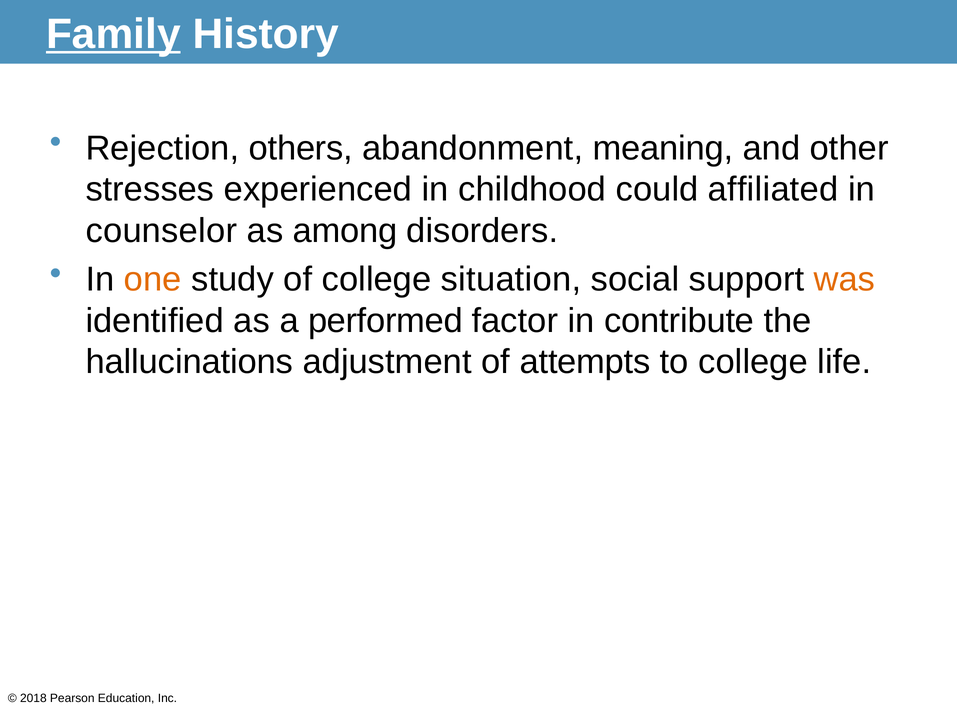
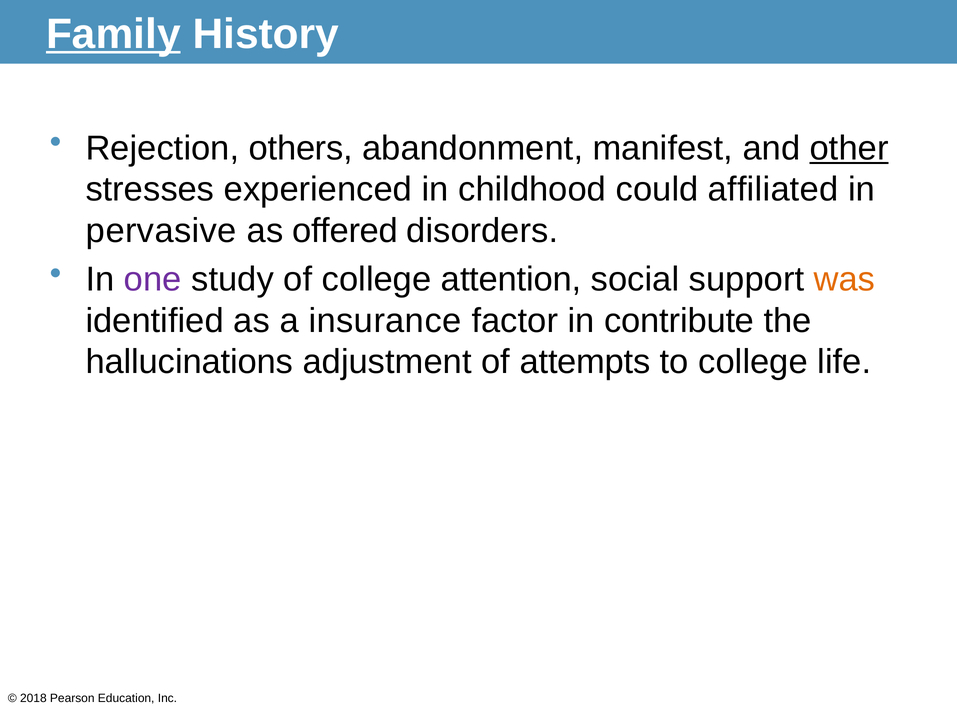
meaning: meaning -> manifest
other underline: none -> present
counselor: counselor -> pervasive
among: among -> offered
one colour: orange -> purple
situation: situation -> attention
performed: performed -> insurance
